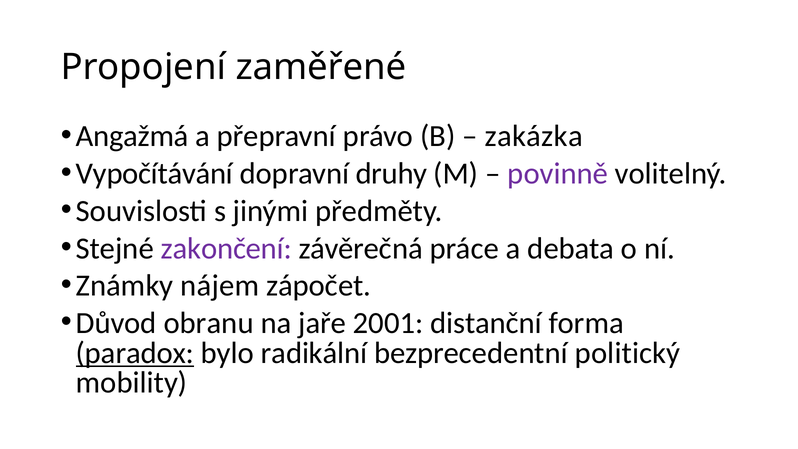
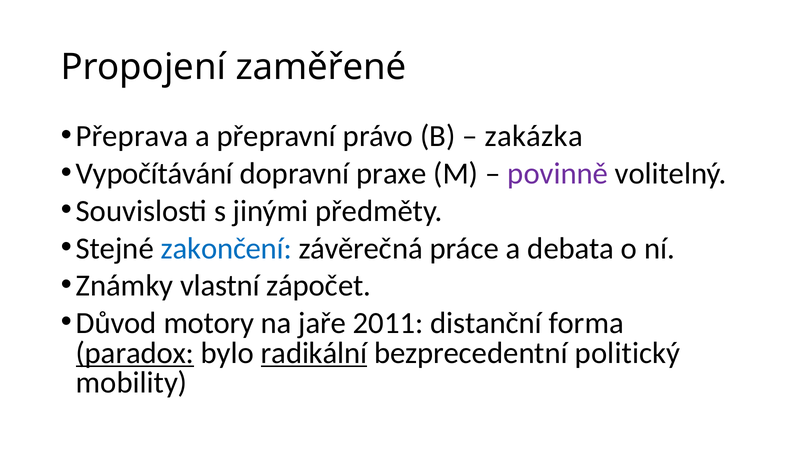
Angažmá: Angažmá -> Přeprava
druhy: druhy -> praxe
zakončení colour: purple -> blue
nájem: nájem -> vlastní
obranu: obranu -> motory
2001: 2001 -> 2011
radikální underline: none -> present
